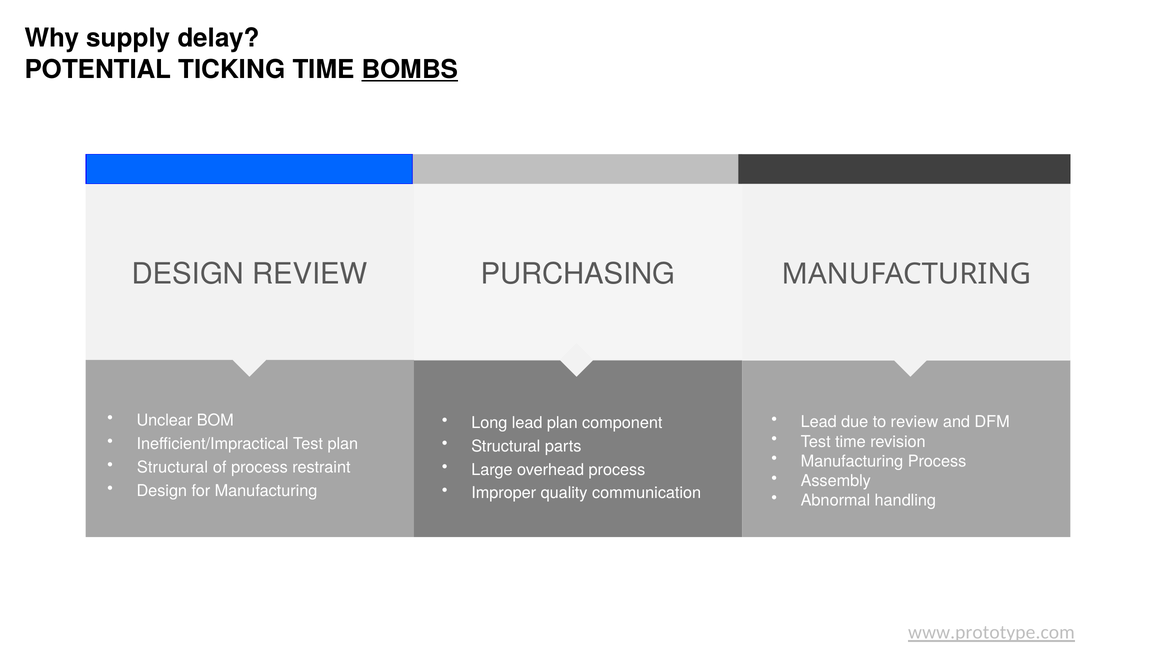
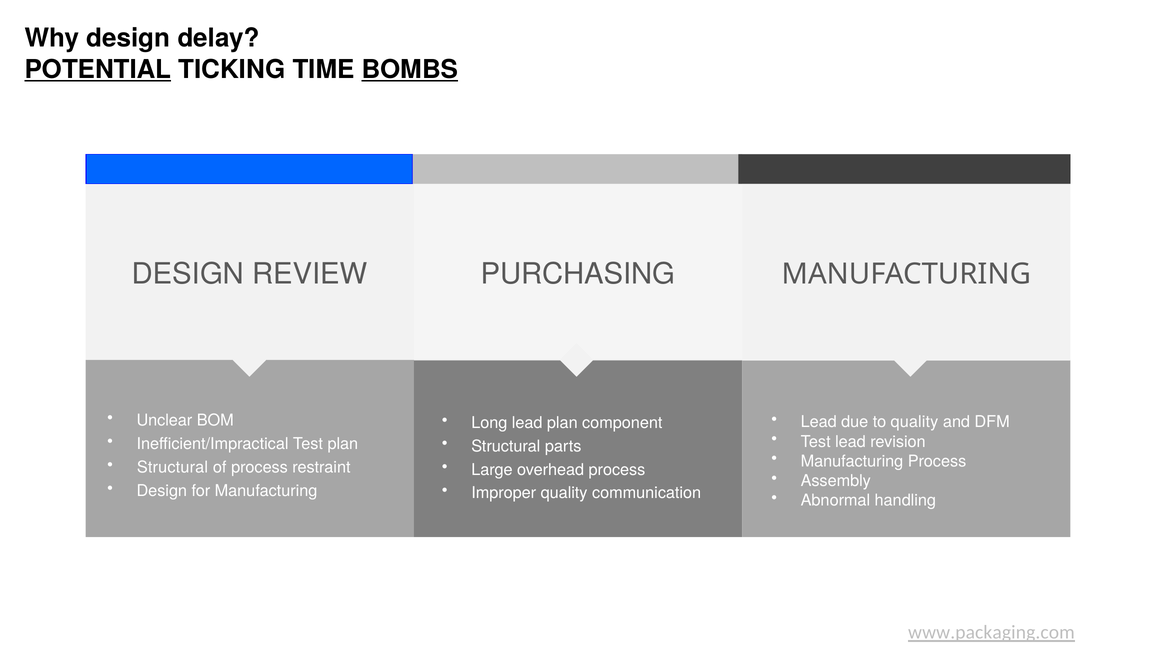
Why supply: supply -> design
POTENTIAL underline: none -> present
to review: review -> quality
Test time: time -> lead
www.prototype.com: www.prototype.com -> www.packaging.com
